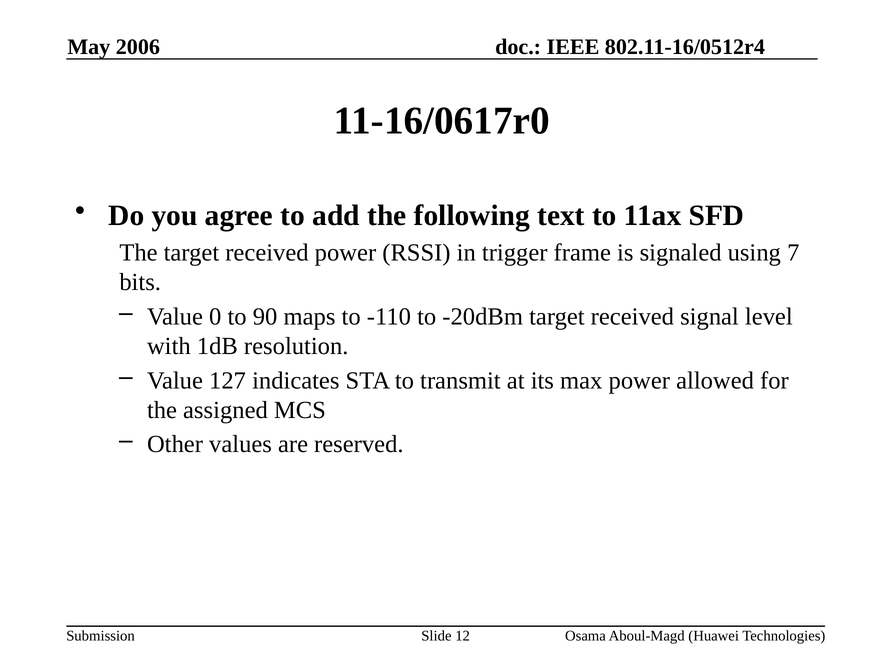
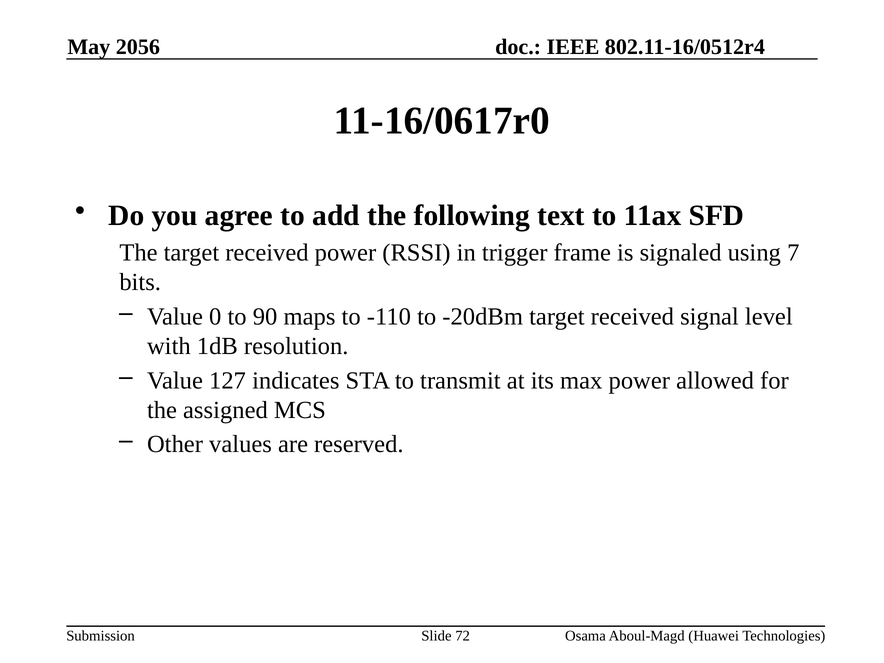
2006: 2006 -> 2056
12: 12 -> 72
